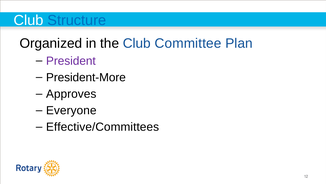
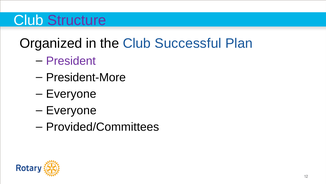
Structure colour: blue -> purple
Committee: Committee -> Successful
Approves at (71, 94): Approves -> Everyone
Effective/Committees: Effective/Committees -> Provided/Committees
